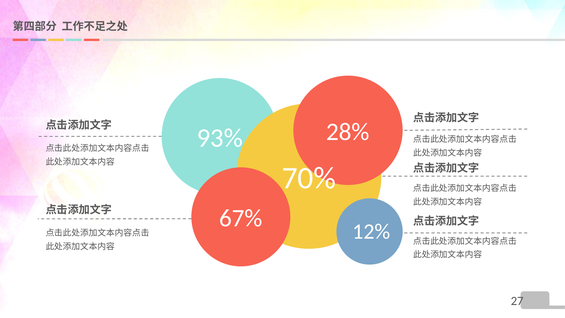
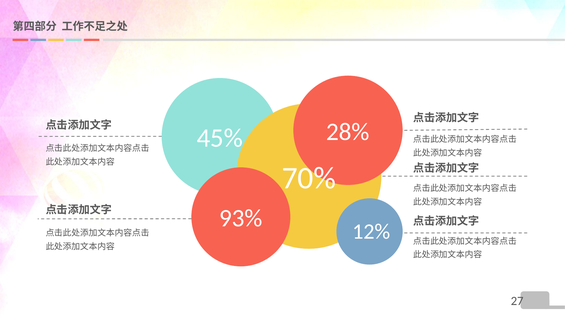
93%: 93% -> 45%
67%: 67% -> 93%
